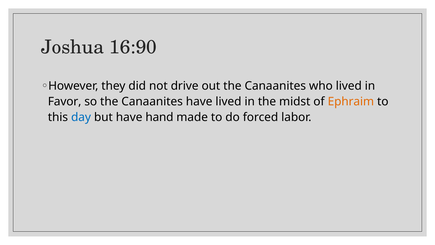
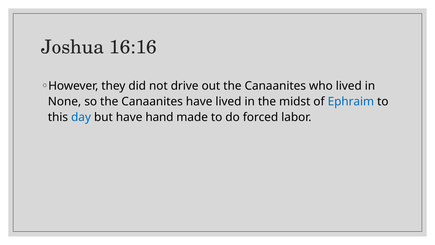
16:90: 16:90 -> 16:16
Favor: Favor -> None
Ephraim colour: orange -> blue
